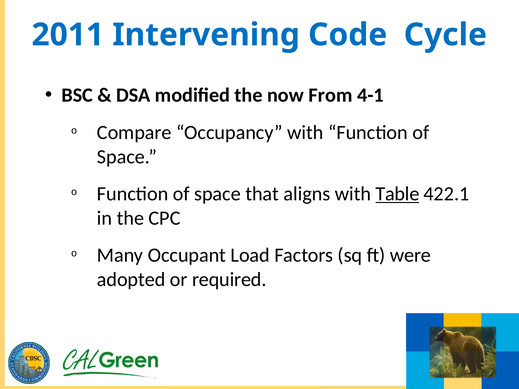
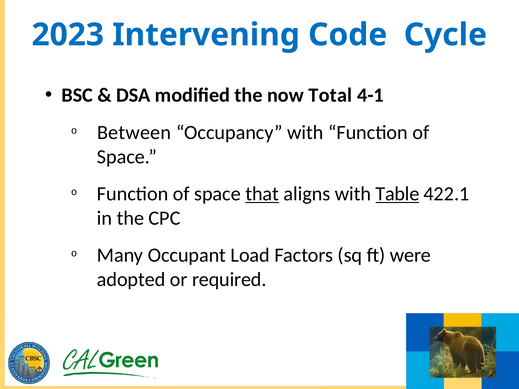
2011: 2011 -> 2023
From: From -> Total
Compare: Compare -> Between
that underline: none -> present
